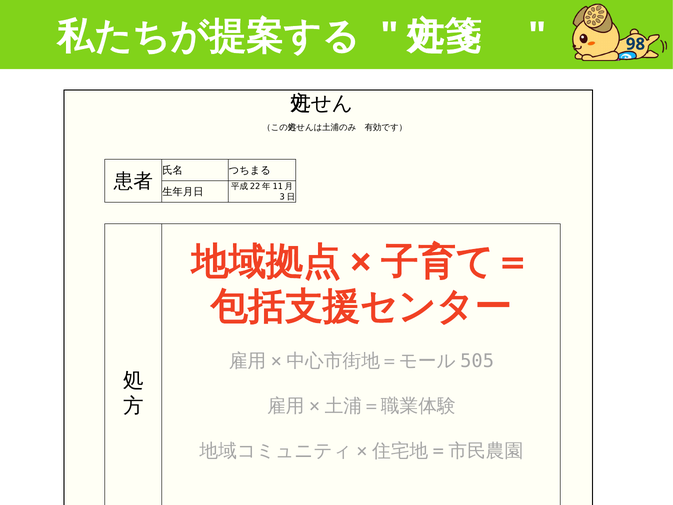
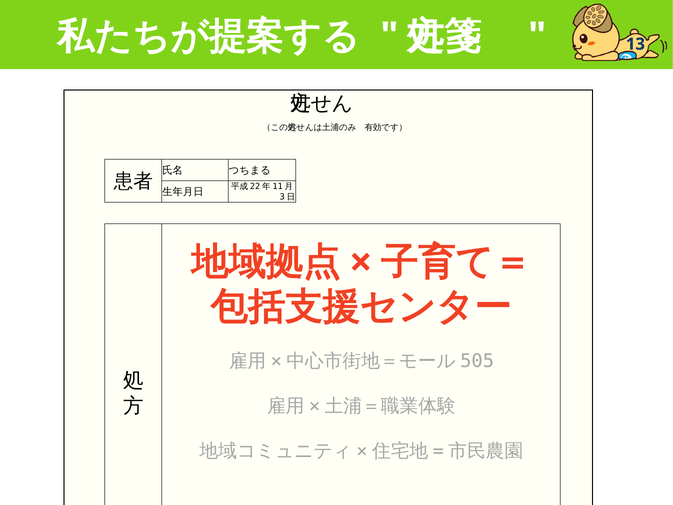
98: 98 -> 13
